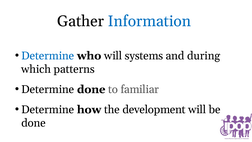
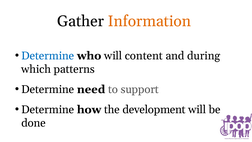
Information colour: blue -> orange
systems: systems -> content
Determine done: done -> need
familiar: familiar -> support
